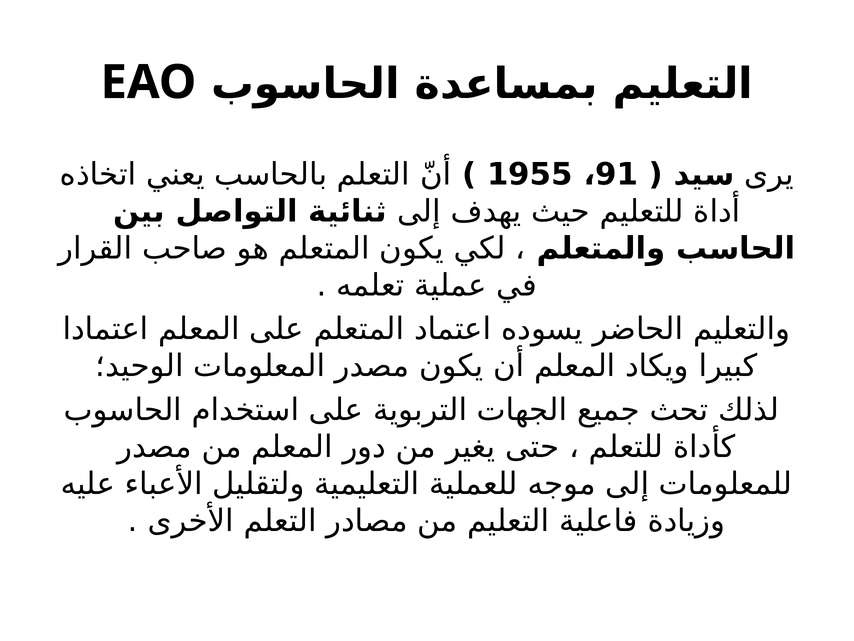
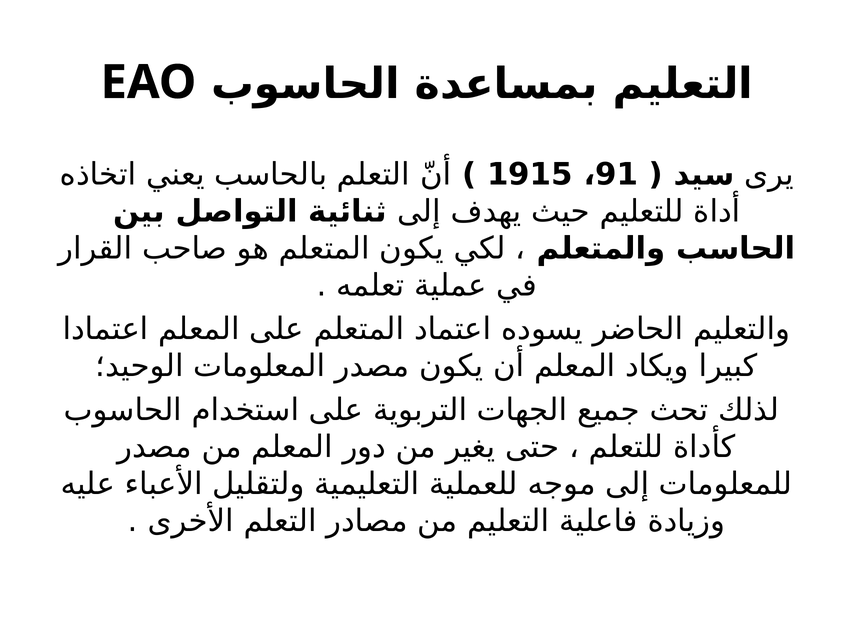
1955: 1955 -> 1915
